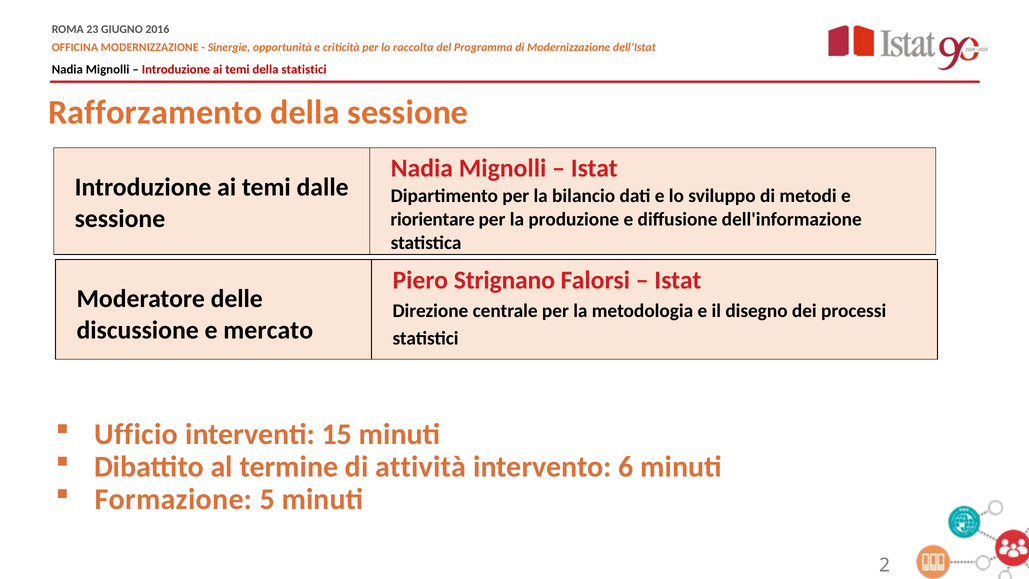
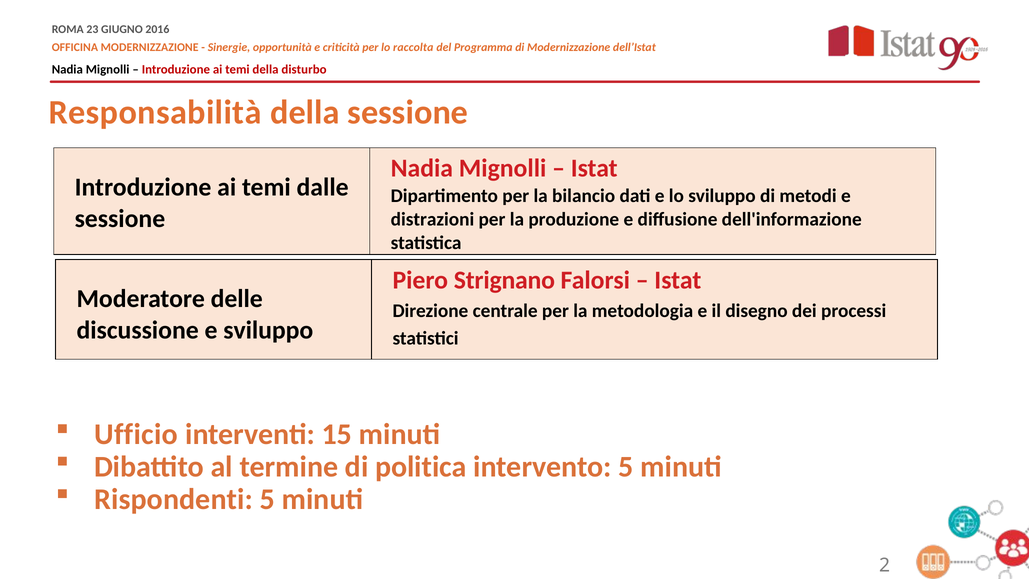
della statistici: statistici -> disturbo
Rafforzamento: Rafforzamento -> Responsabilità
riorientare: riorientare -> distrazioni
e mercato: mercato -> sviluppo
attività: attività -> politica
intervento 6: 6 -> 5
Formazione: Formazione -> Rispondenti
